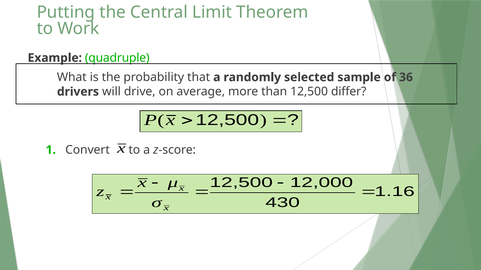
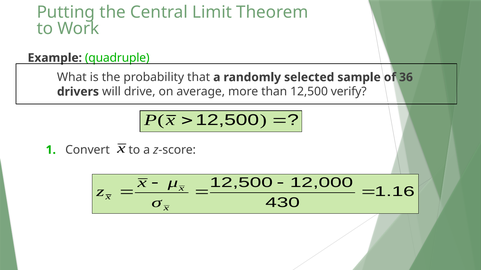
differ: differ -> verify
